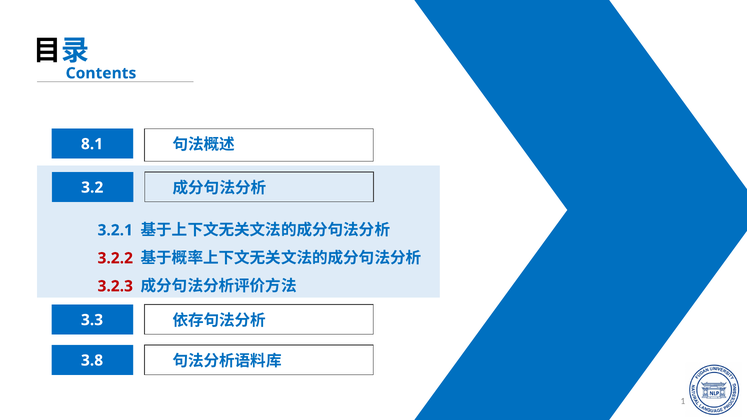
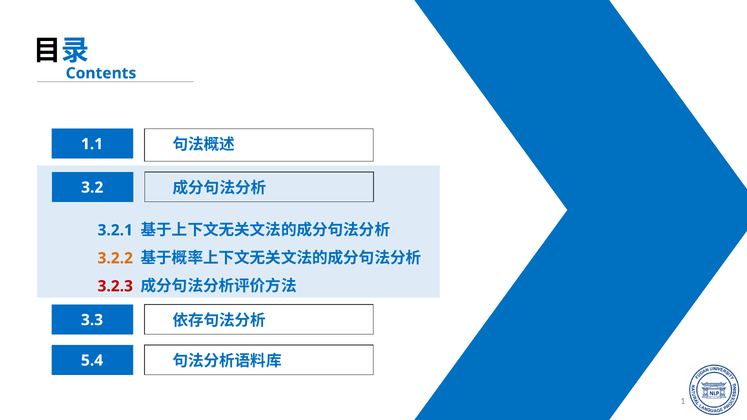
8.1: 8.1 -> 1.1
3.2.2 colour: red -> orange
3.8: 3.8 -> 5.4
